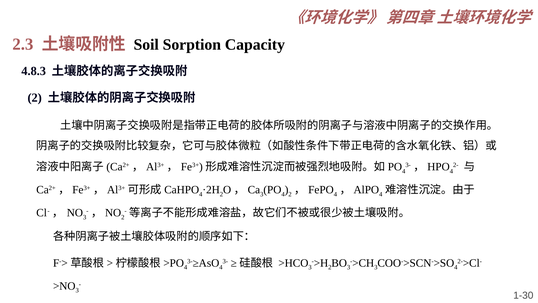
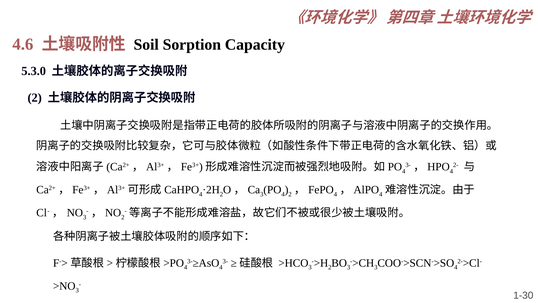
2.3: 2.3 -> 4.6
4.8.3: 4.8.3 -> 5.3.0
